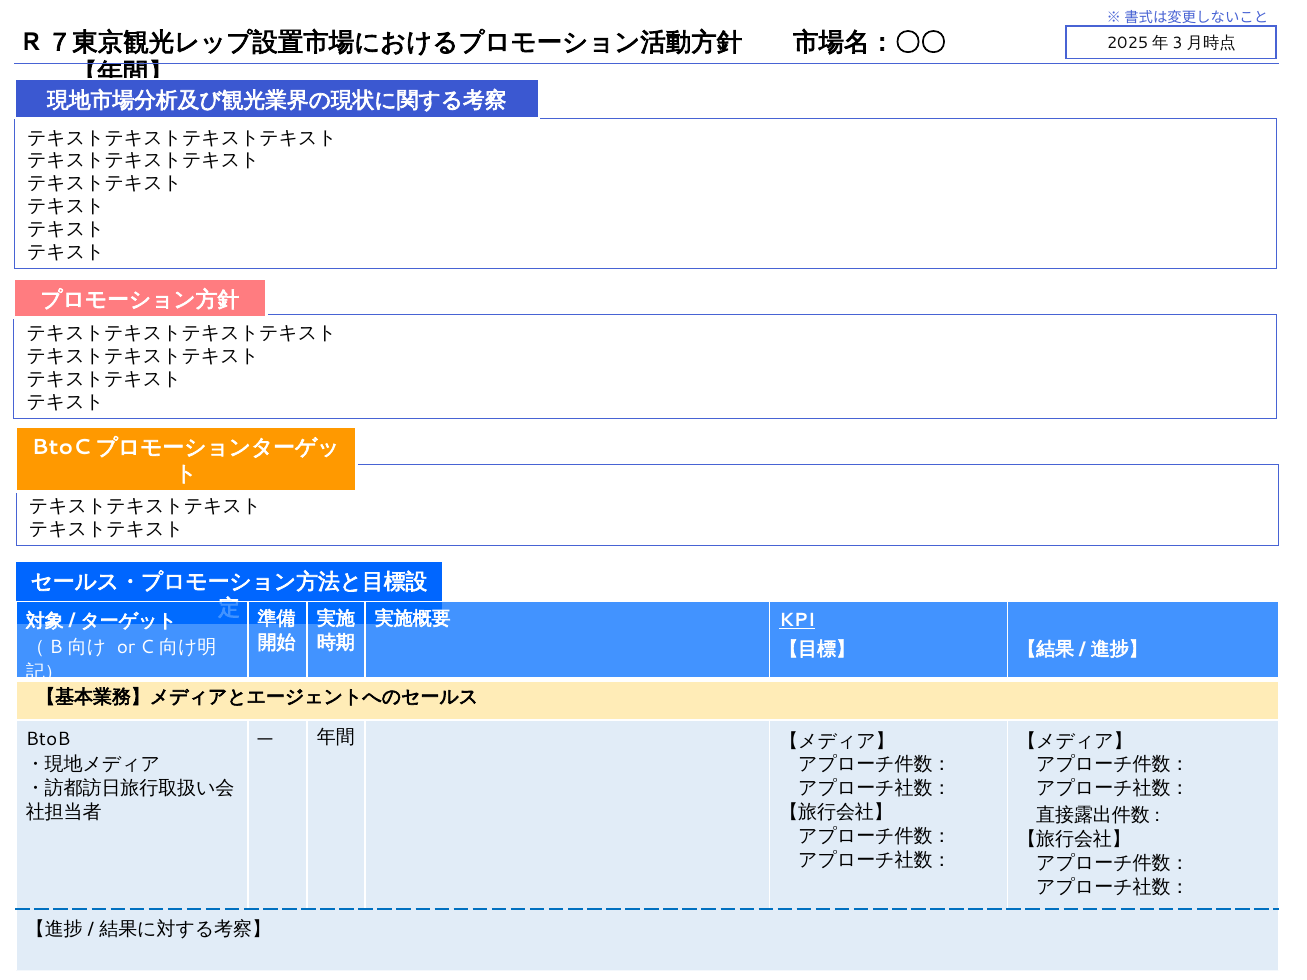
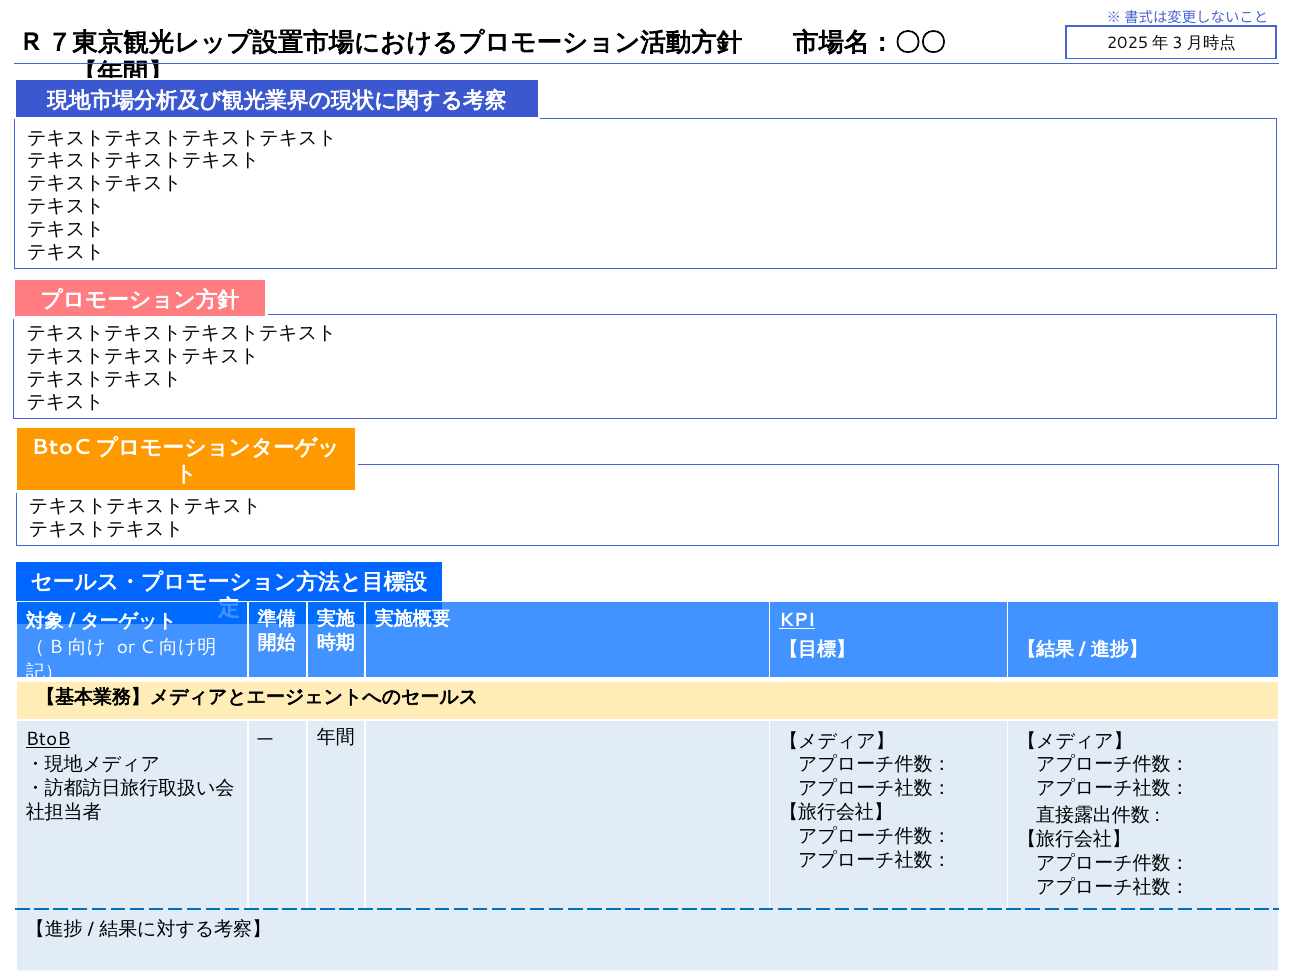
BtoB underline: none -> present
